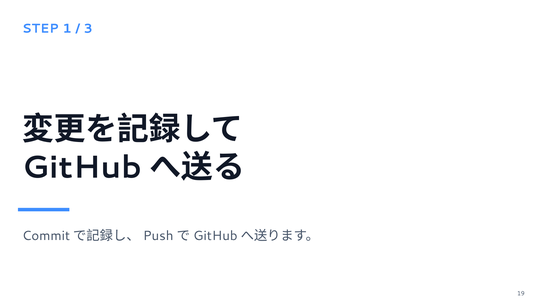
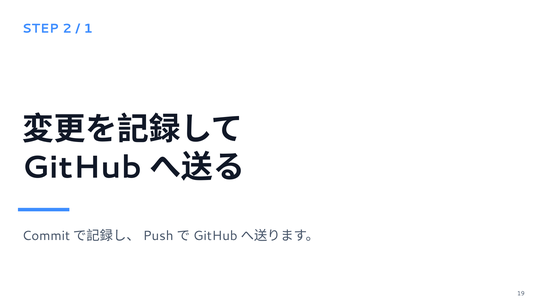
1: 1 -> 2
3: 3 -> 1
